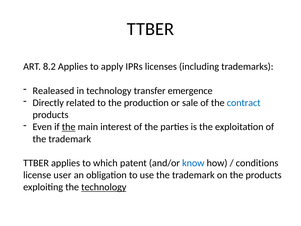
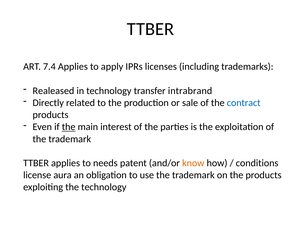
8.2: 8.2 -> 7.4
emergence: emergence -> intrabrand
which: which -> needs
know colour: blue -> orange
user: user -> aura
technology at (104, 187) underline: present -> none
